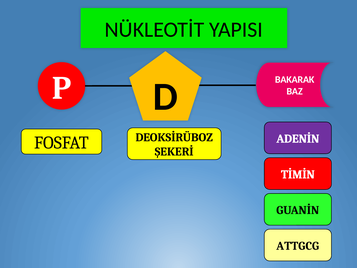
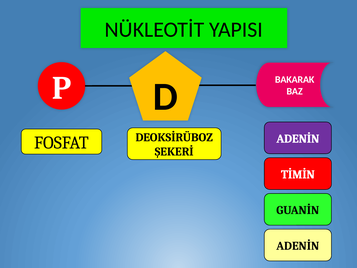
ATTGCG at (298, 246): ATTGCG -> ADENİN
